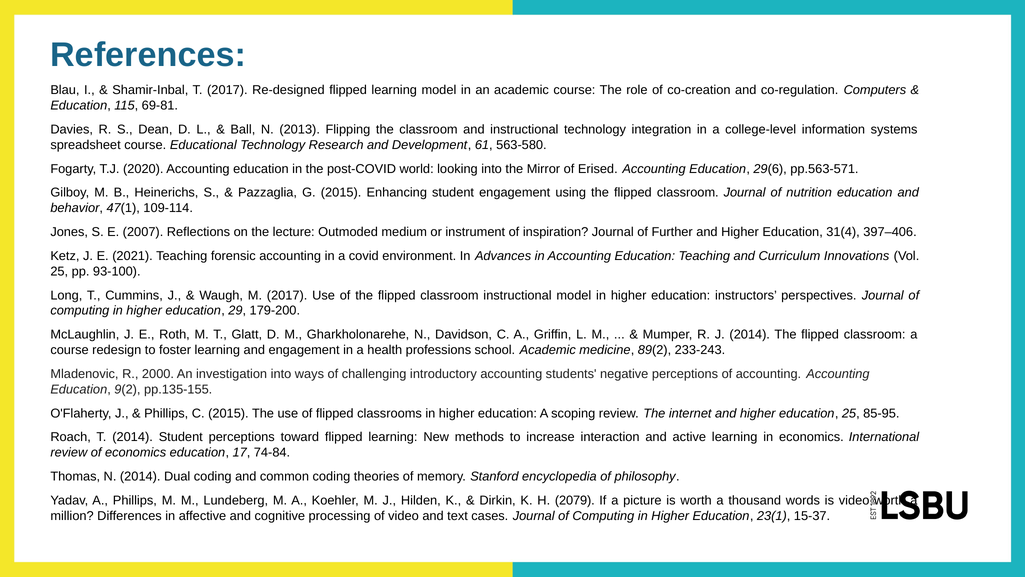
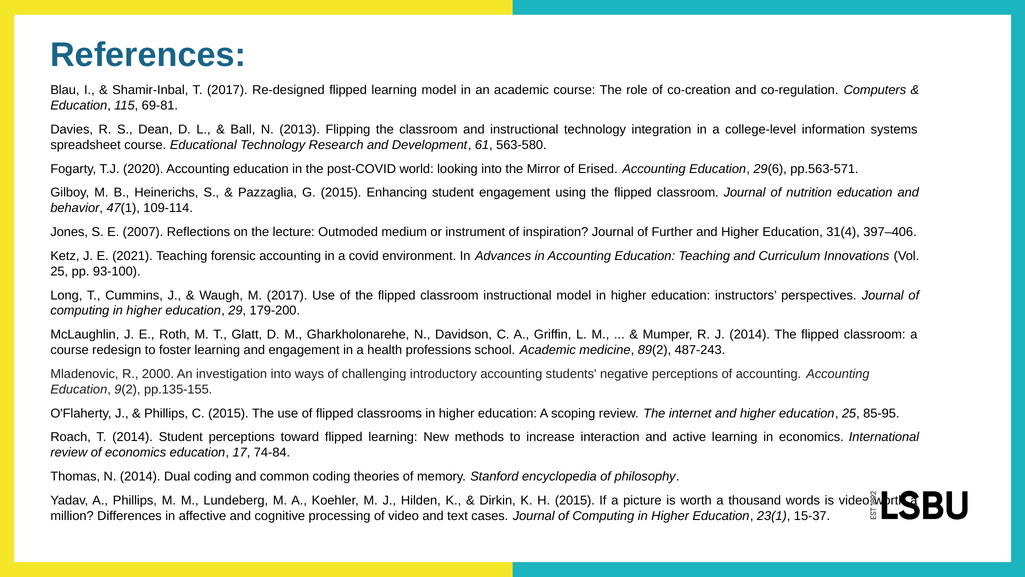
233-243: 233-243 -> 487-243
H 2079: 2079 -> 2015
